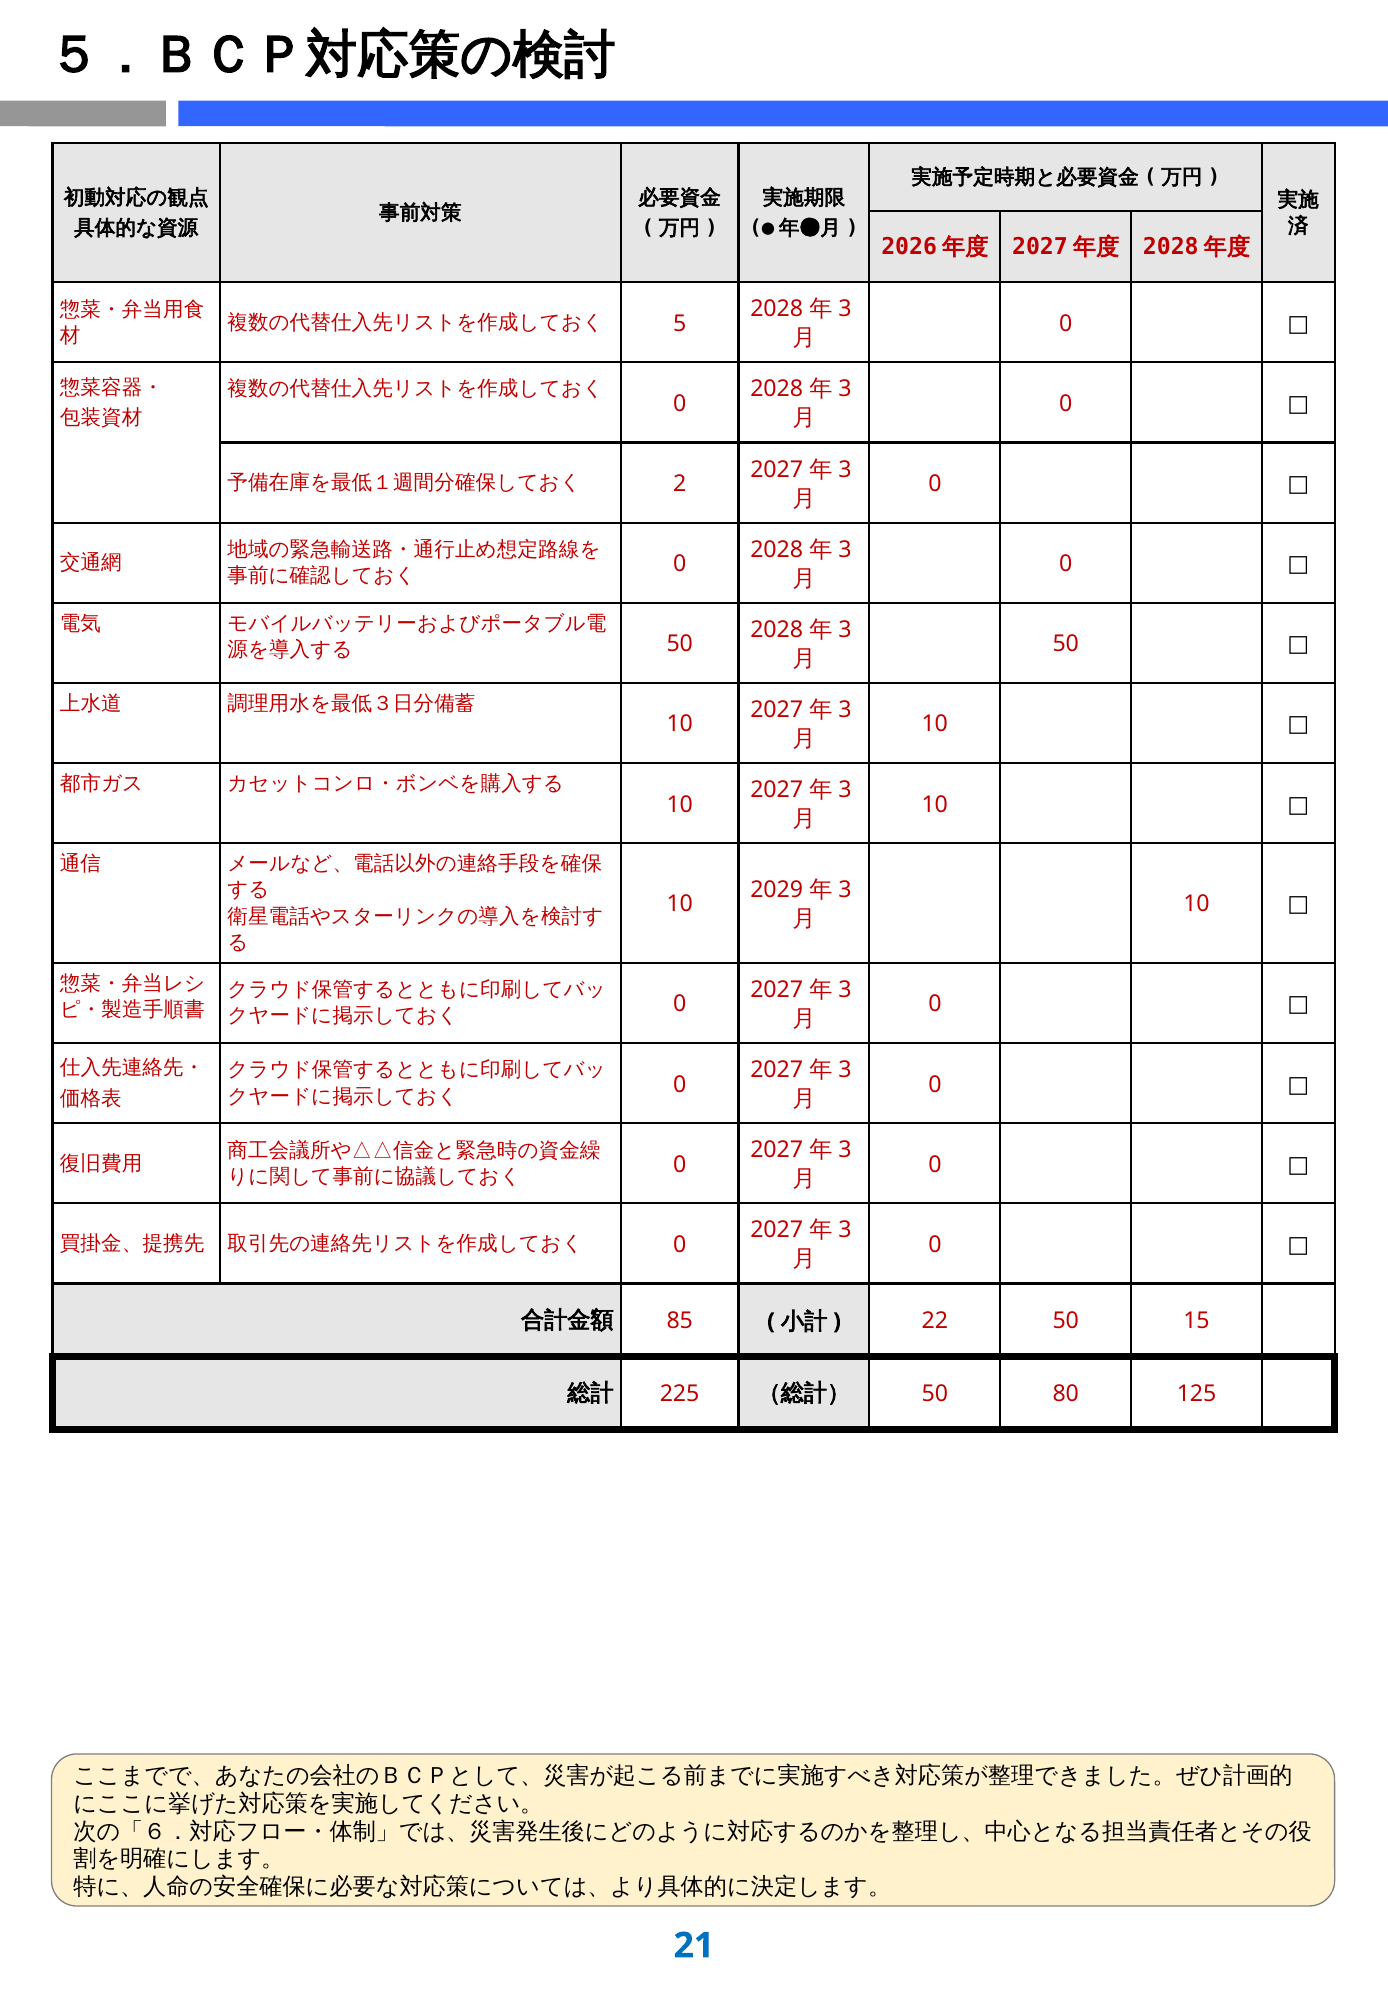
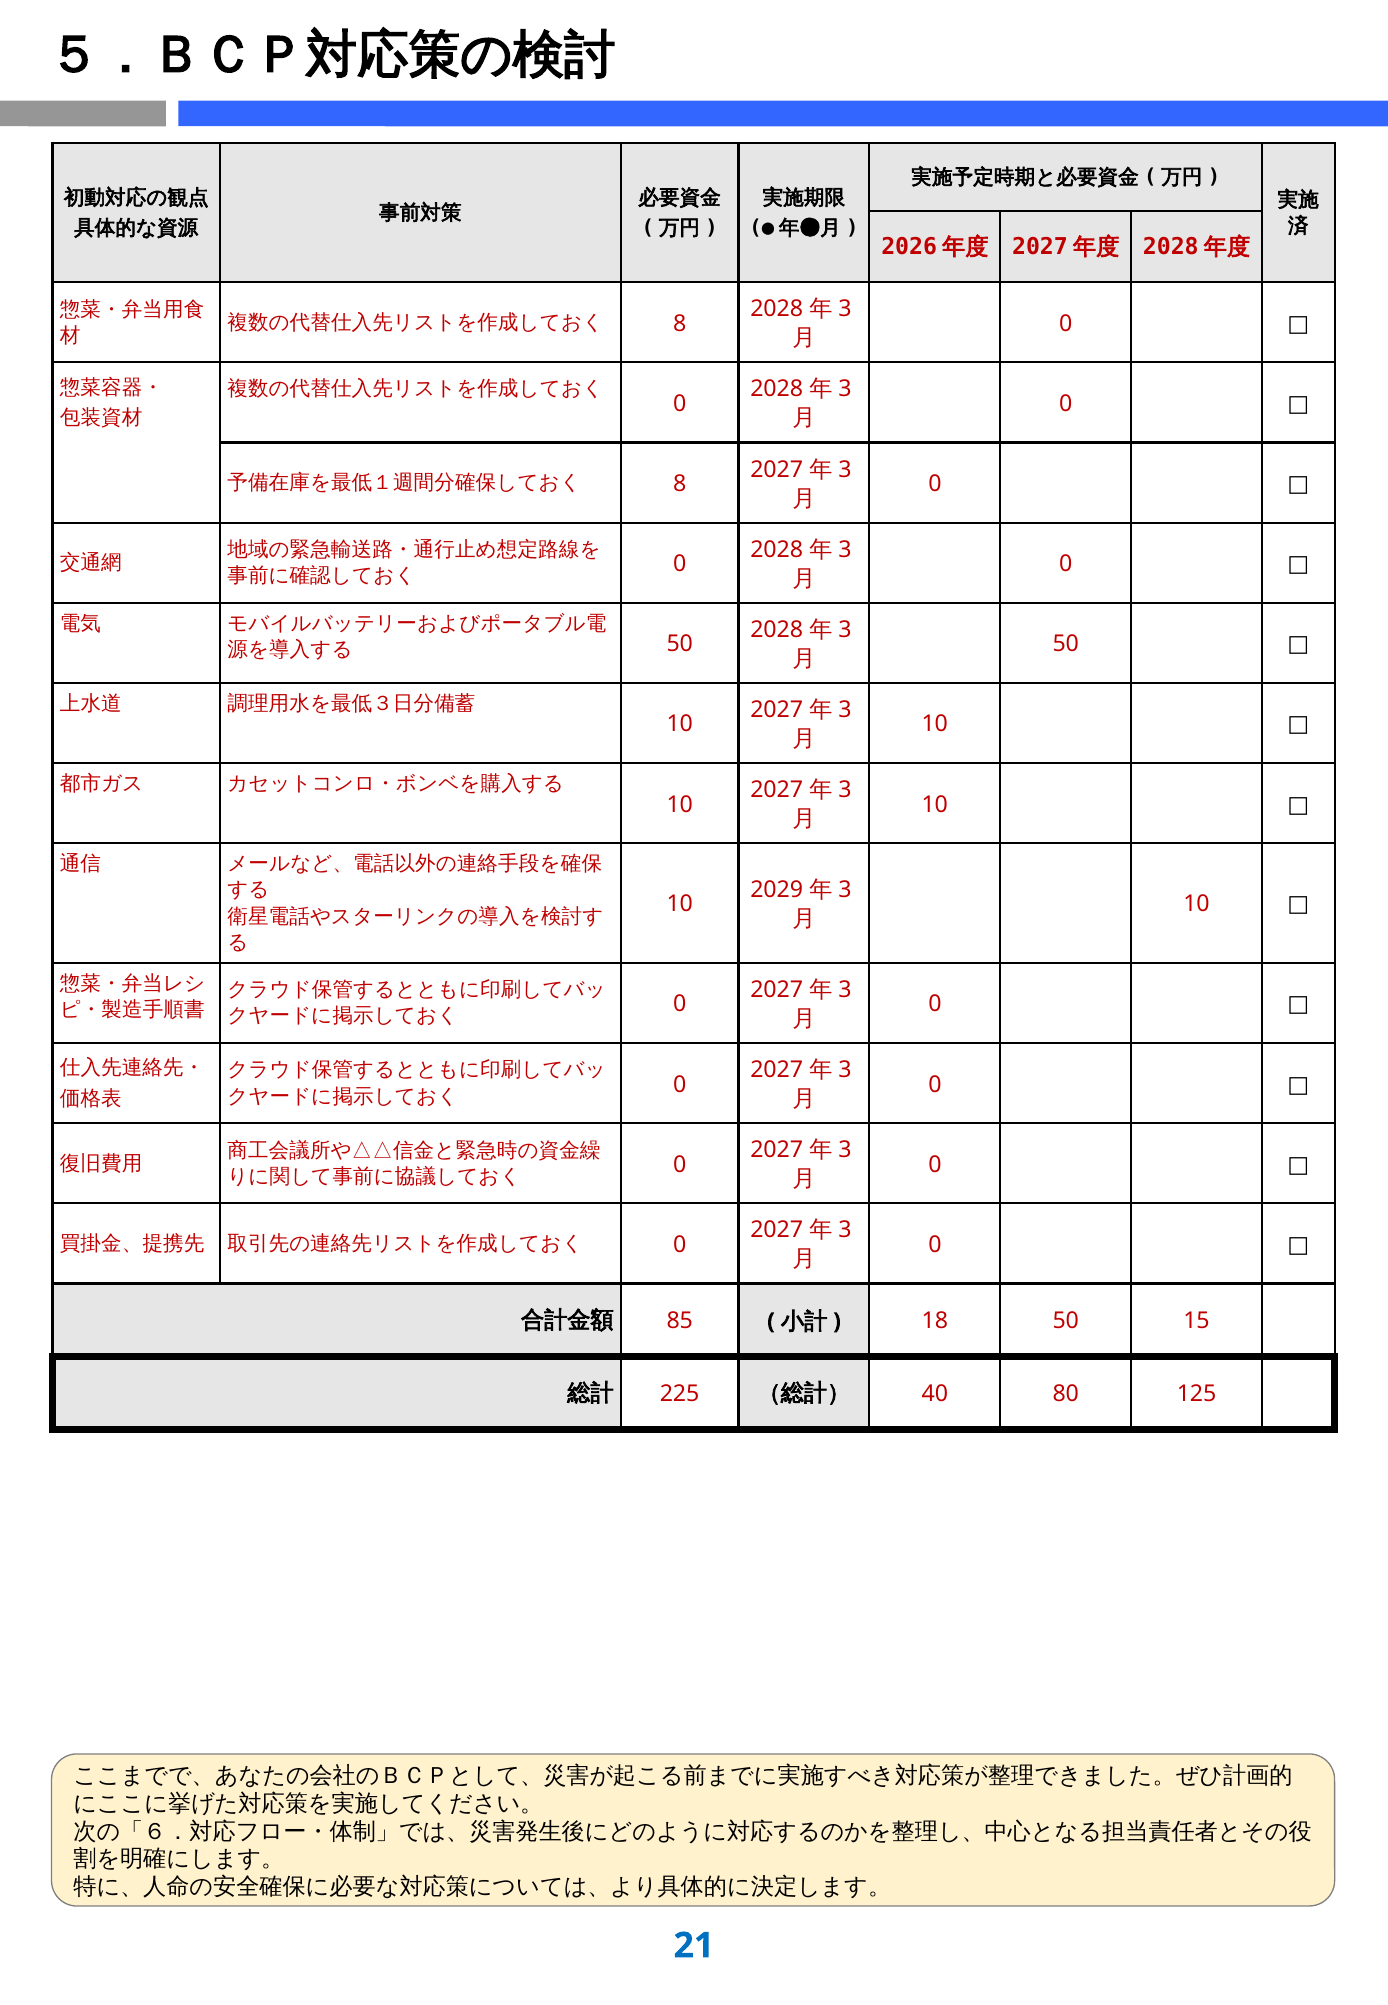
5 at (680, 324): 5 -> 8
2 at (680, 484): 2 -> 8
22: 22 -> 18
50 at (935, 1394): 50 -> 40
